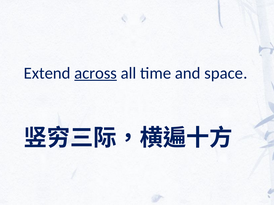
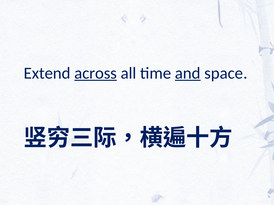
and underline: none -> present
